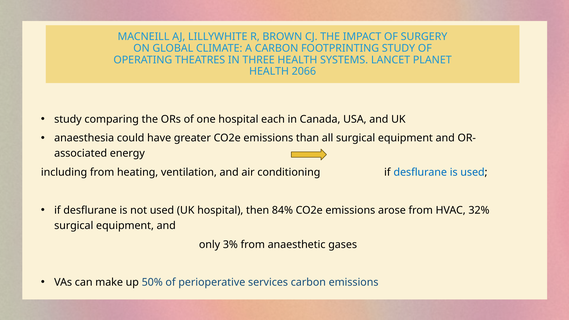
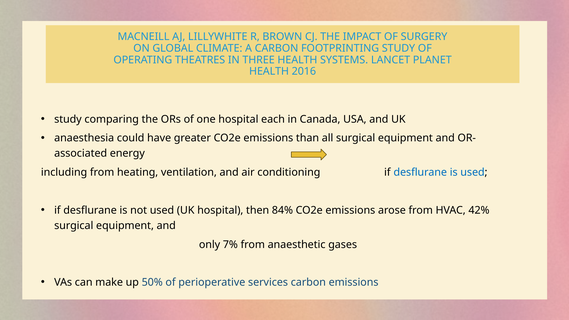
2066: 2066 -> 2016
32%: 32% -> 42%
3%: 3% -> 7%
